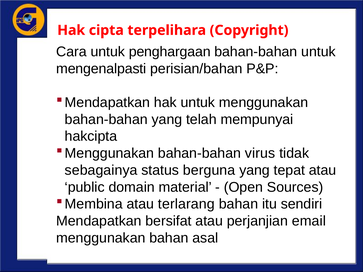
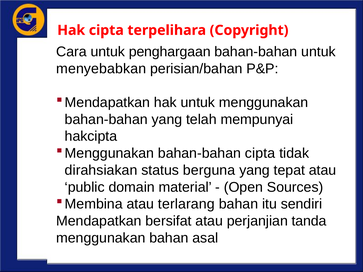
mengenalpasti: mengenalpasti -> menyebabkan
bahan-bahan virus: virus -> cipta
sebagainya: sebagainya -> dirahsiakan
email: email -> tanda
